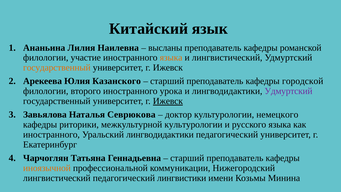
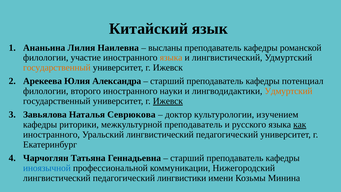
Казанского: Казанского -> Александра
городской: городской -> потенциал
урока: урока -> науки
Удмуртский at (288, 91) colour: purple -> orange
немецкого: немецкого -> изучением
межкультурной культурологии: культурологии -> преподаватель
как underline: none -> present
Уральский лингводидактики: лингводидактики -> лингвистический
иноязычной colour: orange -> blue
